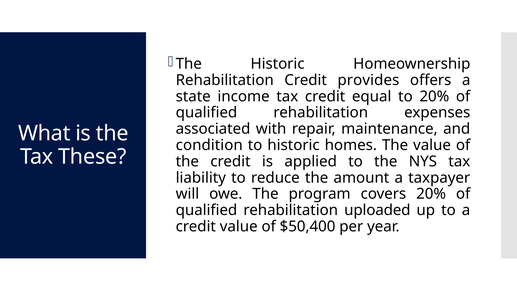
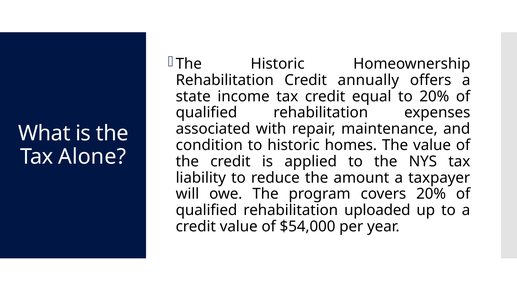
provides: provides -> annually
These: These -> Alone
$50,400: $50,400 -> $54,000
